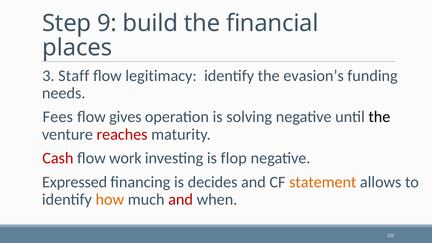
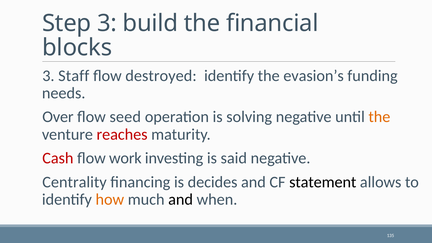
Step 9: 9 -> 3
places: places -> blocks
legitimacy: legitimacy -> destroyed
Fees: Fees -> Over
gives: gives -> seed
the at (379, 117) colour: black -> orange
flop: flop -> said
Expressed: Expressed -> Centrality
statement colour: orange -> black
and at (181, 200) colour: red -> black
